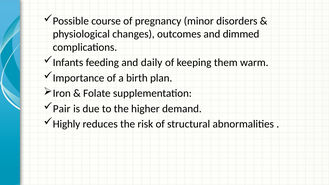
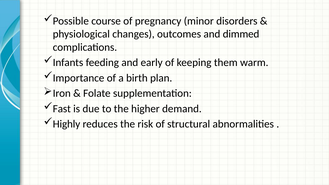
daily: daily -> early
Pair: Pair -> Fast
